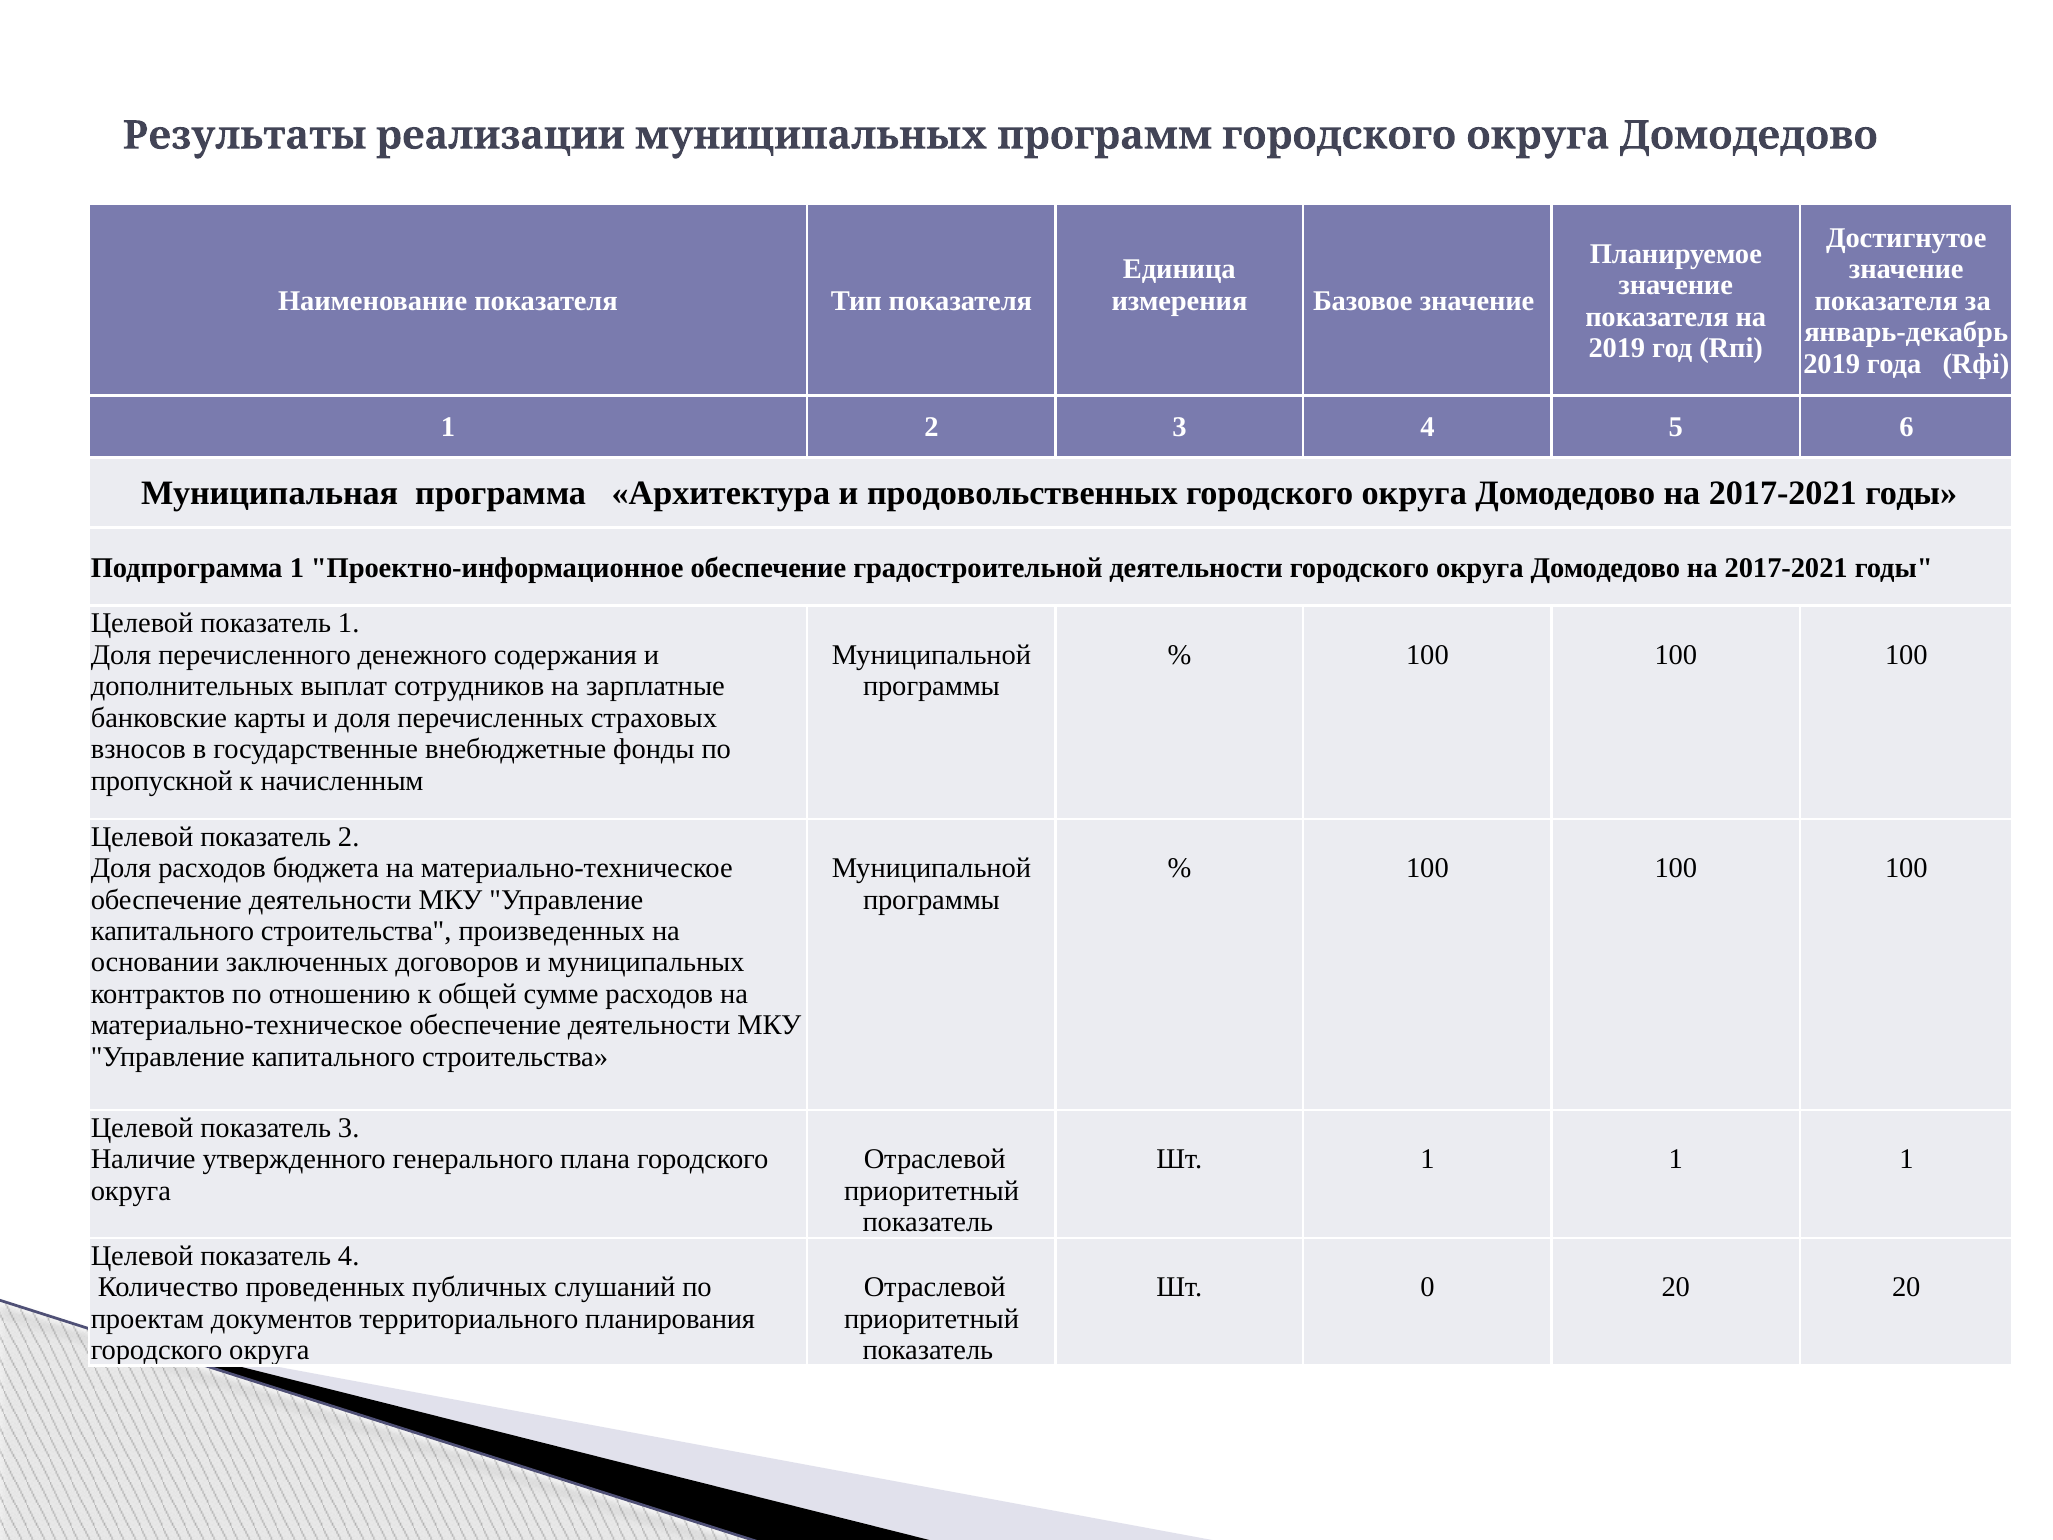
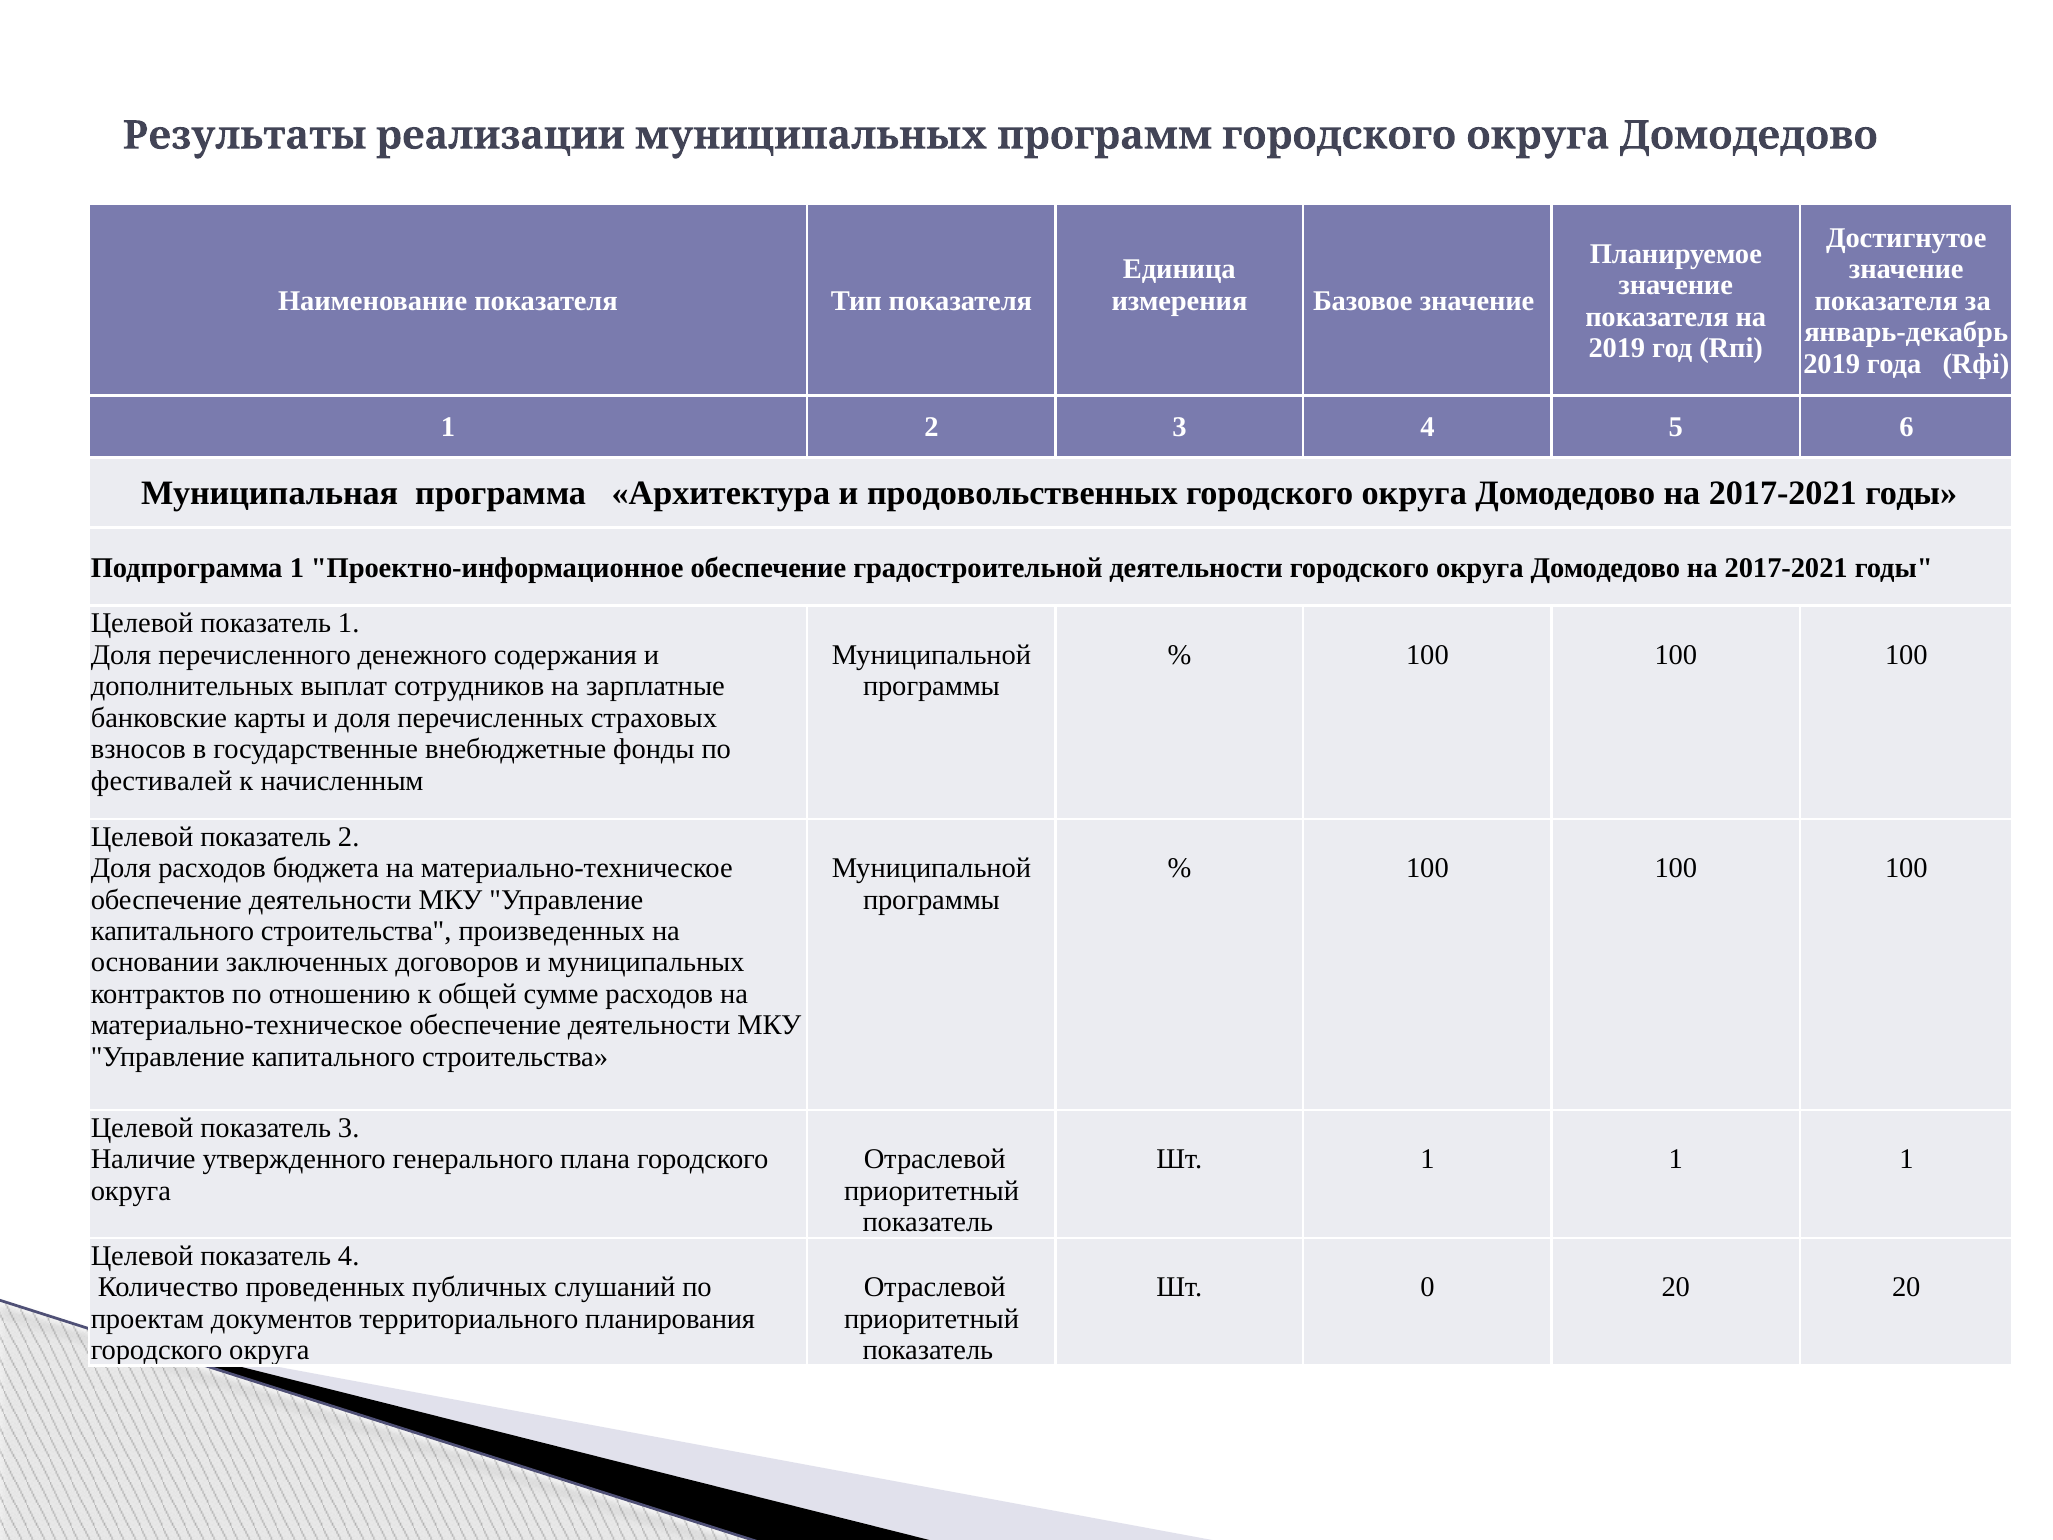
пропускной: пропускной -> фестивалей
